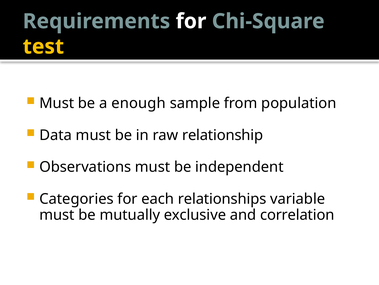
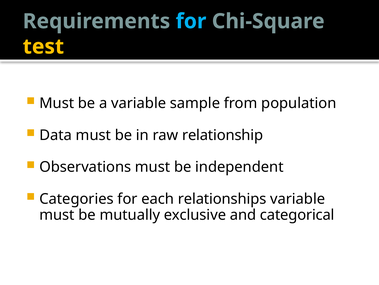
for at (191, 21) colour: white -> light blue
a enough: enough -> variable
correlation: correlation -> categorical
